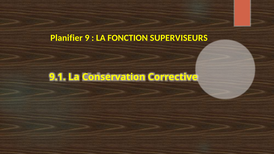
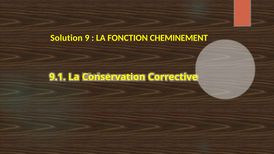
Planifier: Planifier -> Solution
SUPERVISEURS: SUPERVISEURS -> CHEMINEMENT
